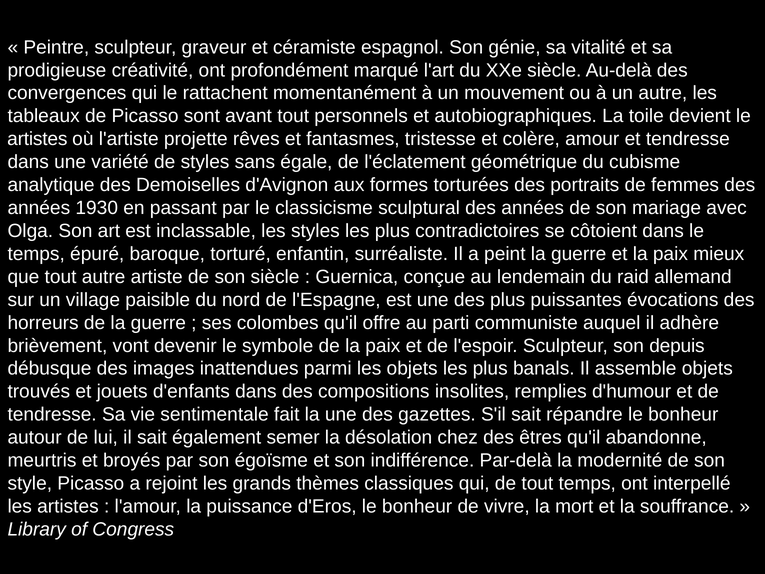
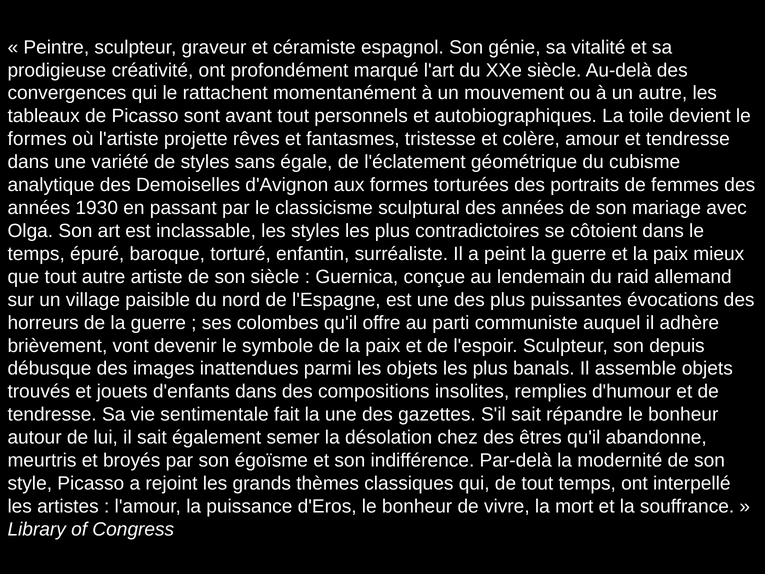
artistes at (37, 139): artistes -> formes
